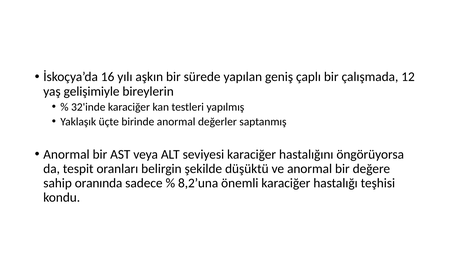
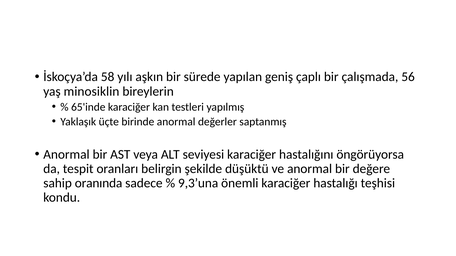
16: 16 -> 58
12: 12 -> 56
gelişimiyle: gelişimiyle -> minosiklin
32'inde: 32'inde -> 65'inde
8,2’una: 8,2’una -> 9,3’una
